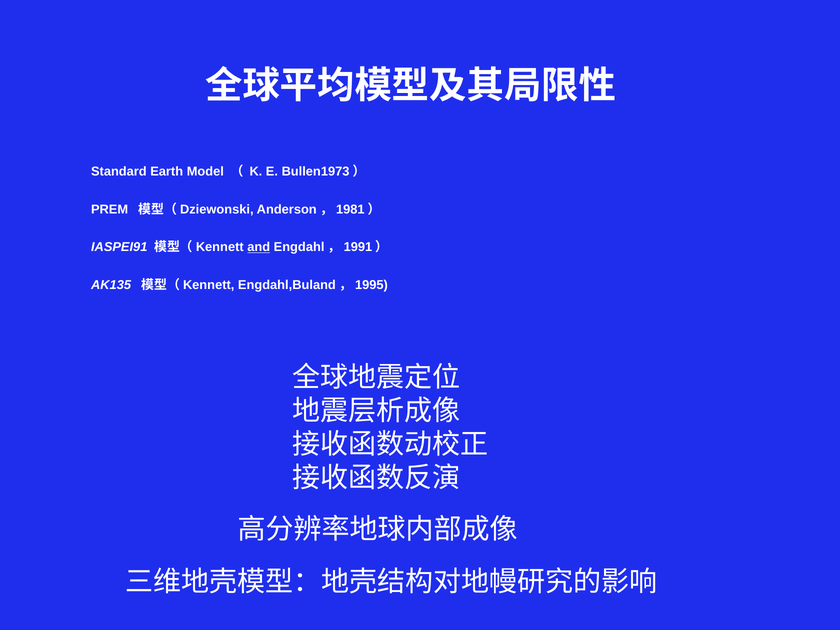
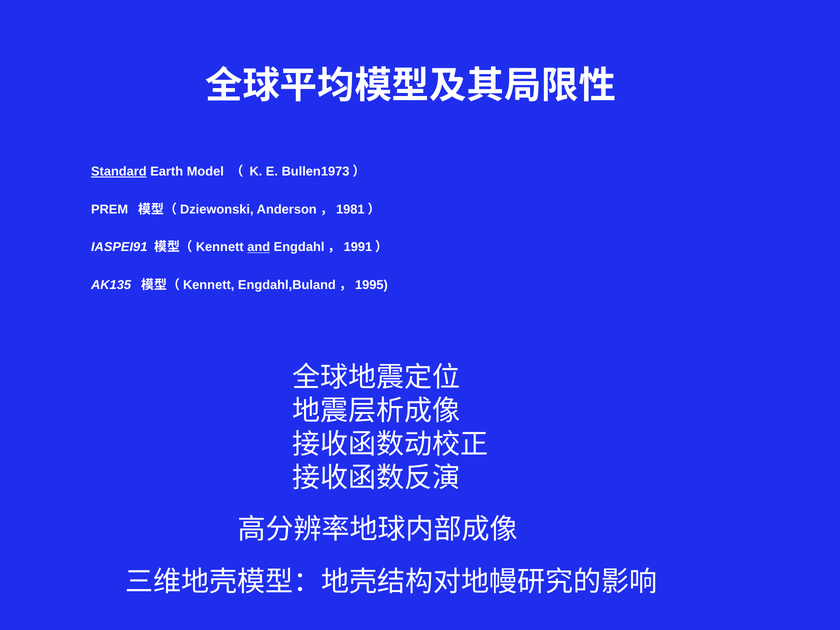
Standard underline: none -> present
